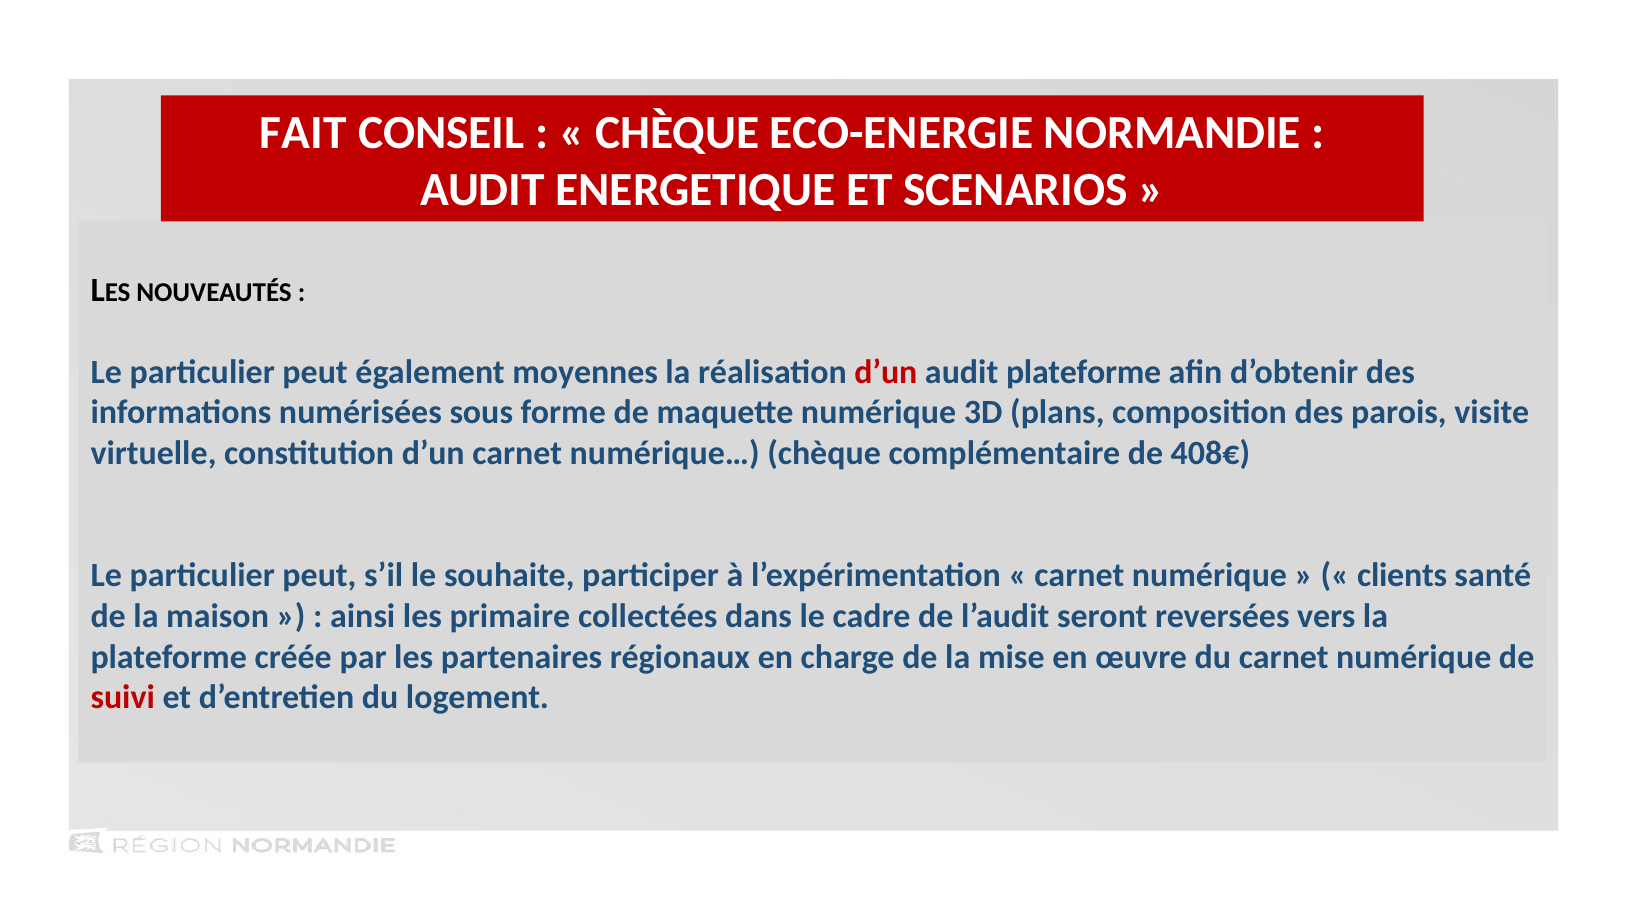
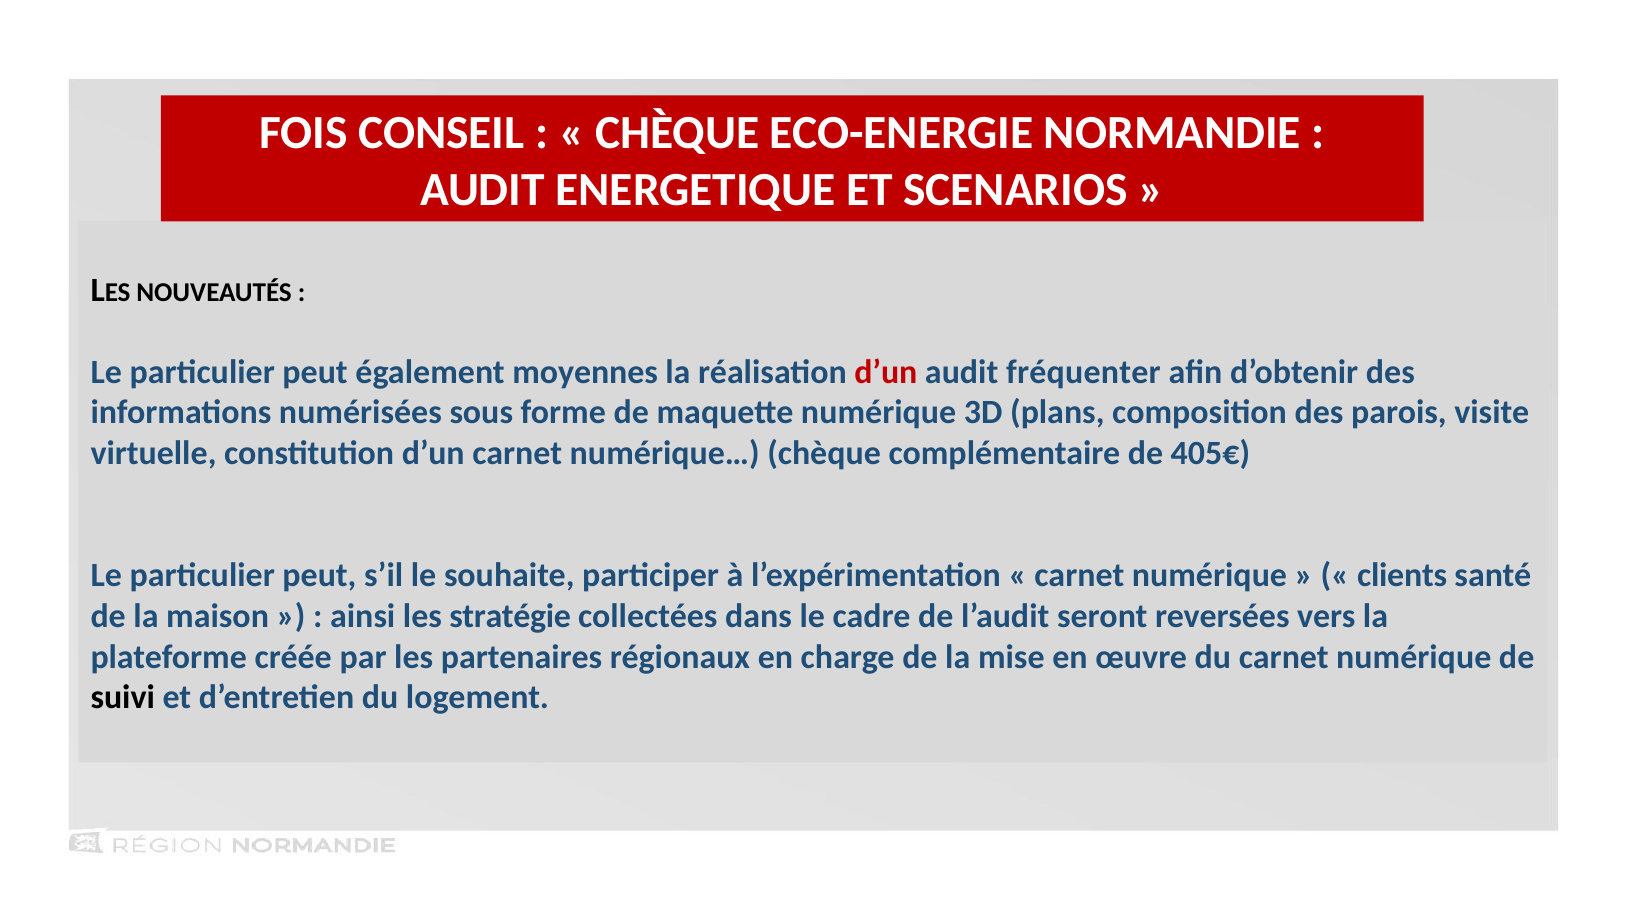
FAIT: FAIT -> FOIS
audit plateforme: plateforme -> fréquenter
408€: 408€ -> 405€
primaire: primaire -> stratégie
suivi colour: red -> black
